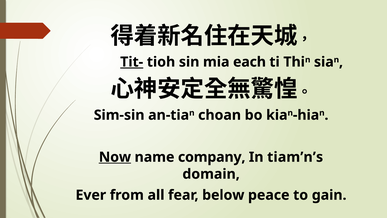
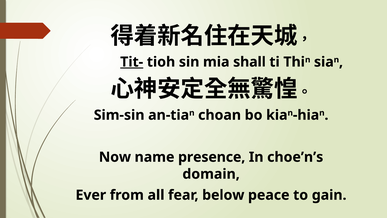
each: each -> shall
Now underline: present -> none
company: company -> presence
tiam’n’s: tiam’n’s -> choe’n’s
